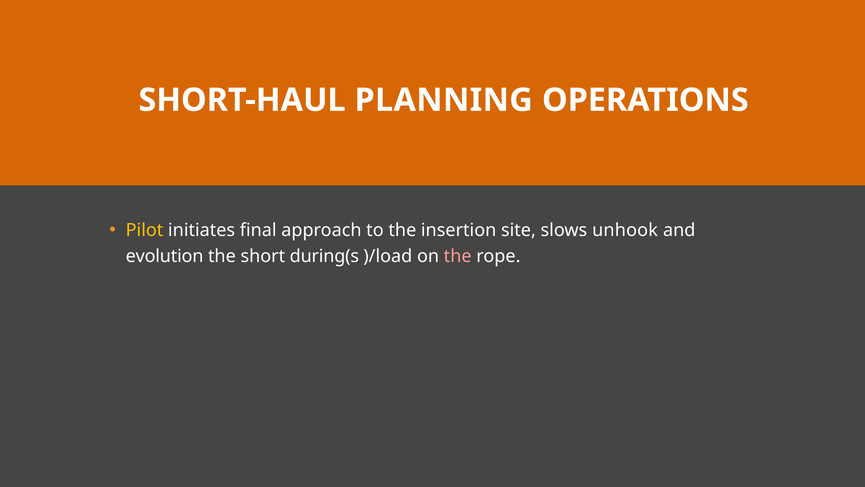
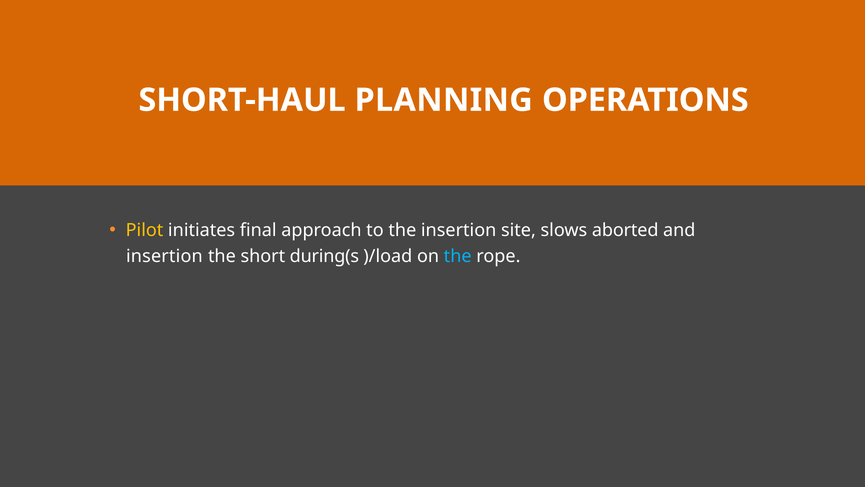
unhook: unhook -> aborted
evolution at (165, 256): evolution -> insertion
the at (458, 256) colour: pink -> light blue
